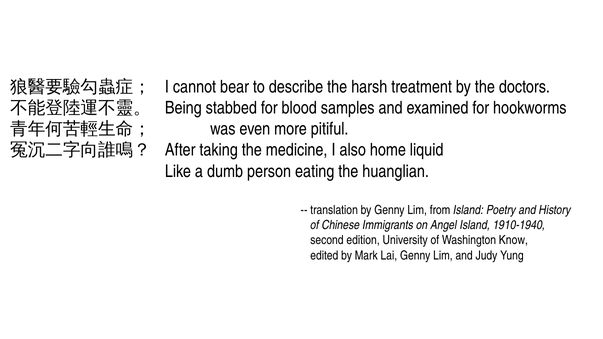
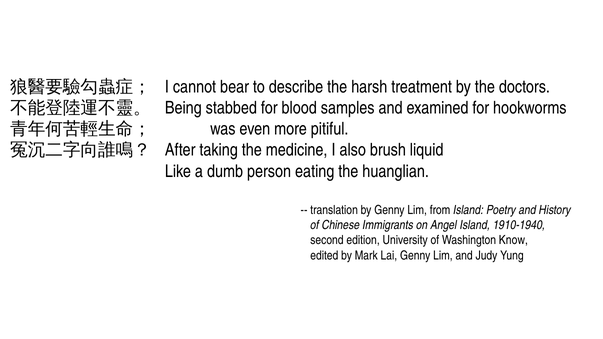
home: home -> brush
